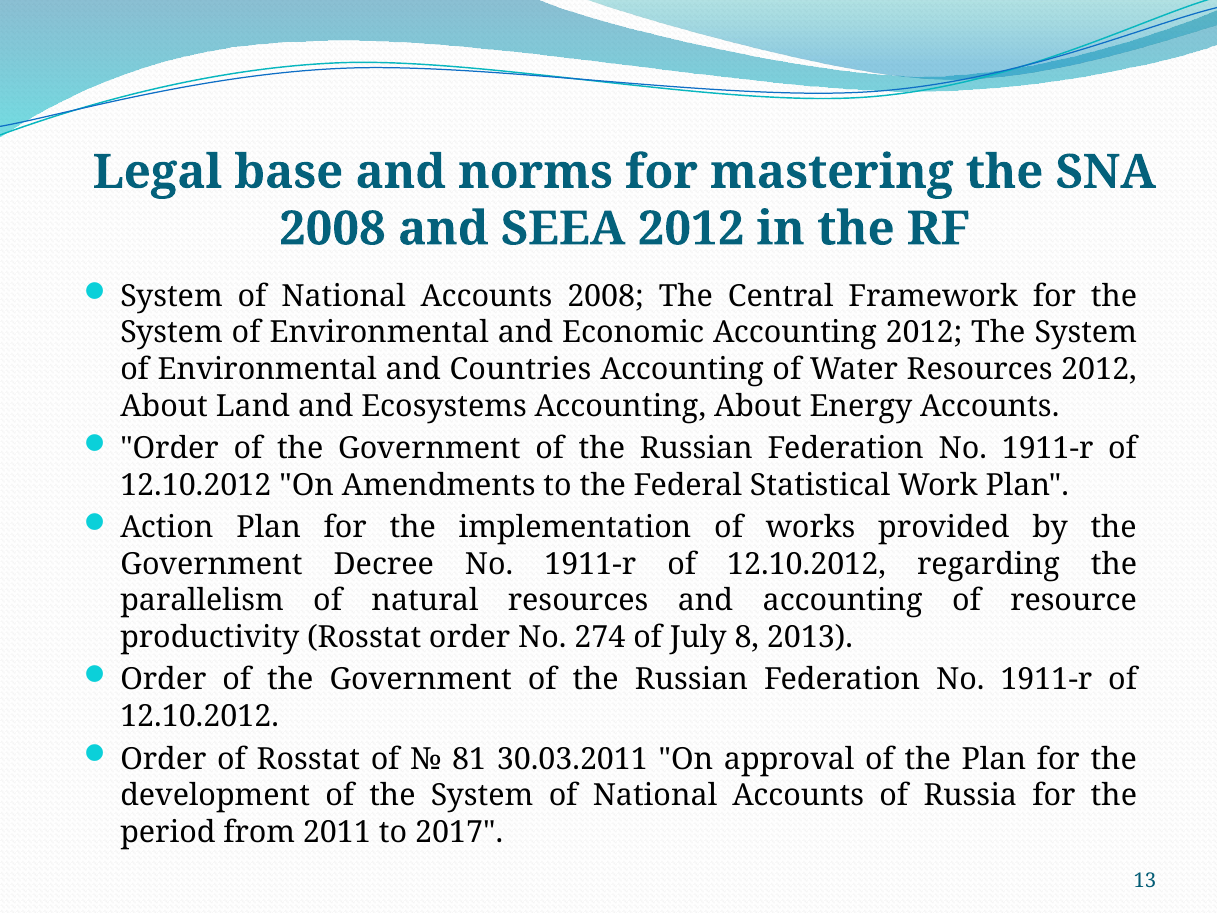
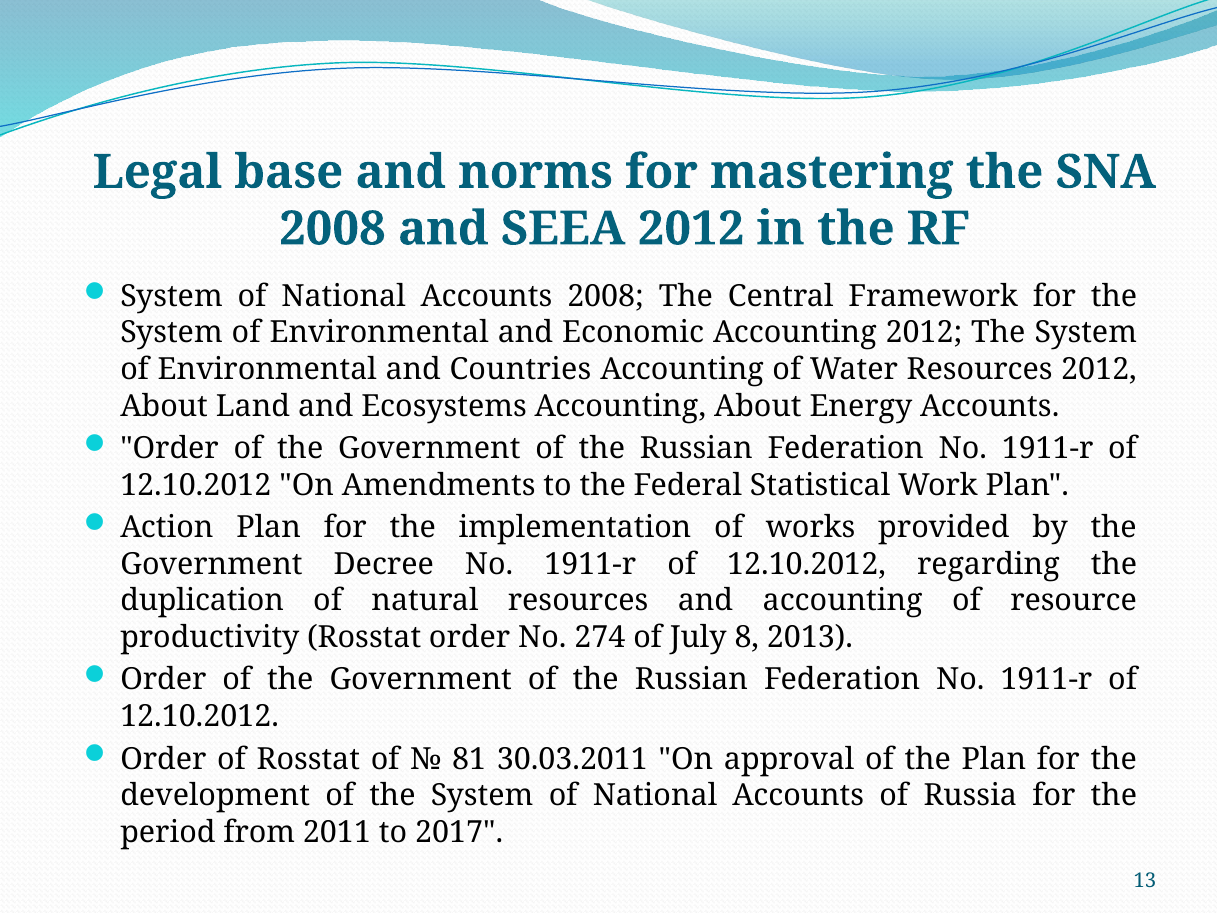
parallelism: parallelism -> duplication
